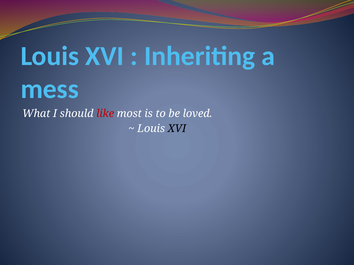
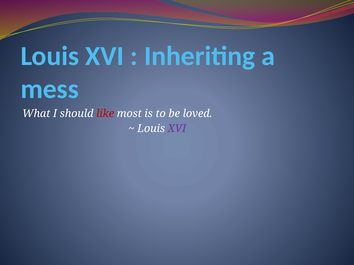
XVI at (177, 129) colour: black -> purple
